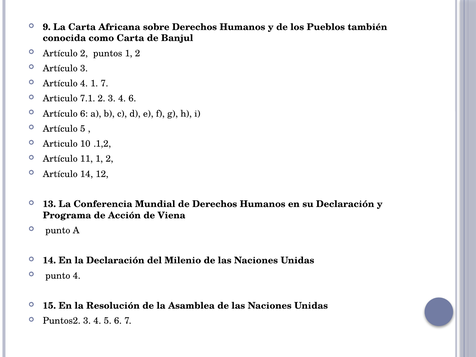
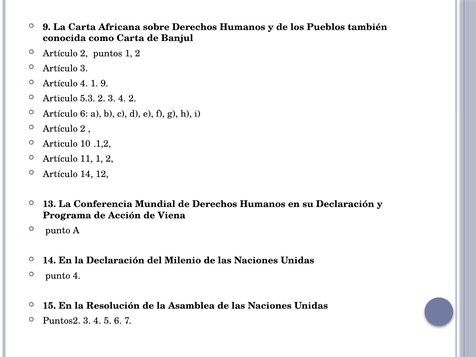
1 7: 7 -> 9
7.1: 7.1 -> 5.3
4 6: 6 -> 2
5 at (83, 129): 5 -> 2
